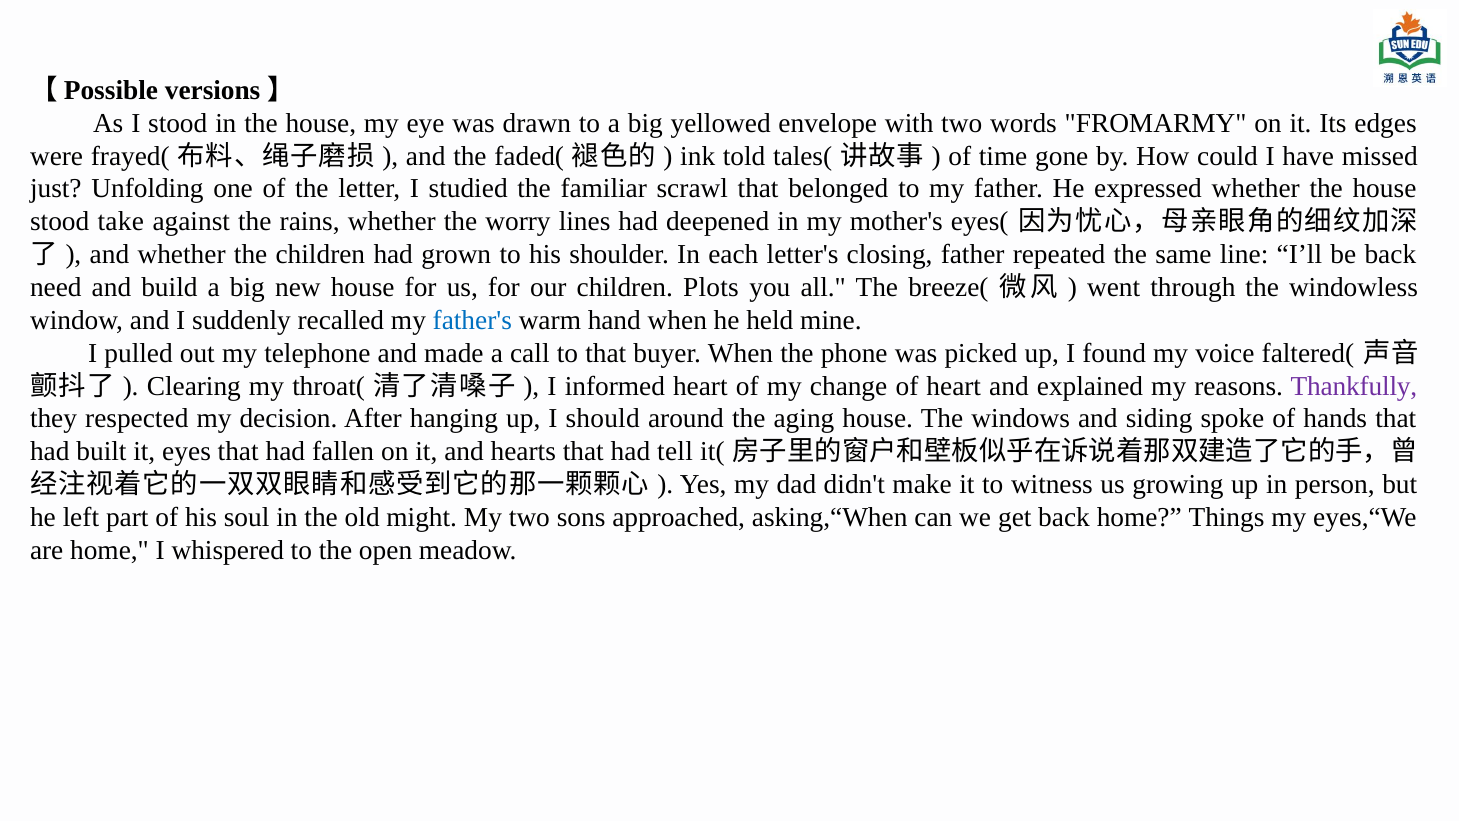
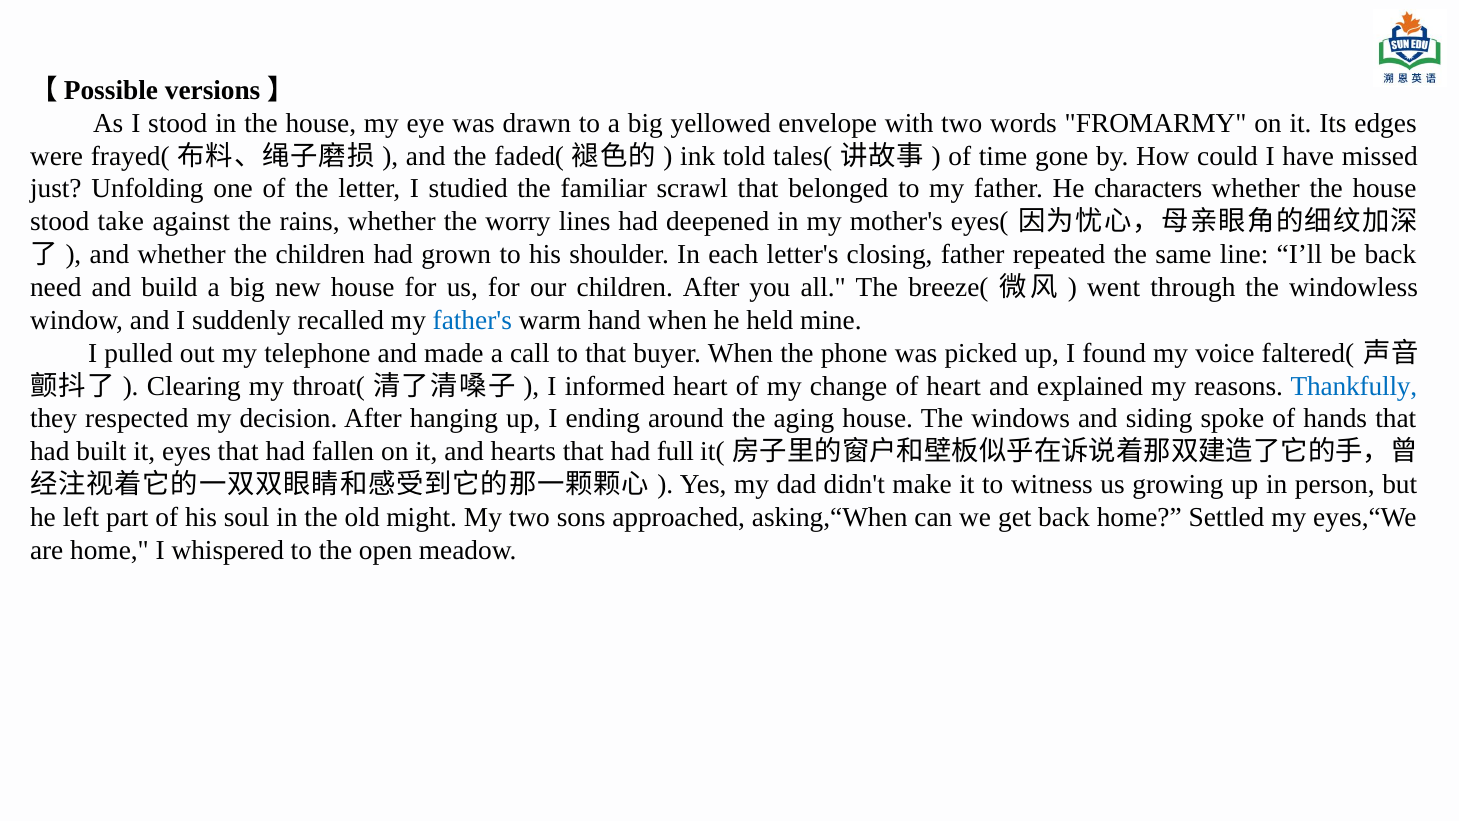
expressed: expressed -> characters
children Plots: Plots -> After
Thankfully colour: purple -> blue
should: should -> ending
tell: tell -> full
Things: Things -> Settled
